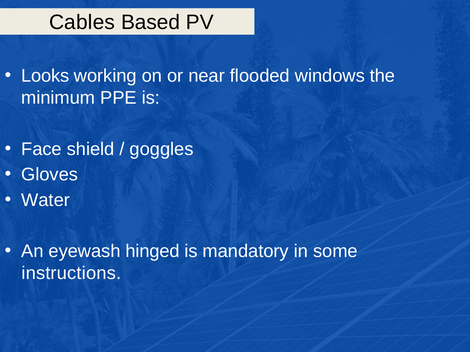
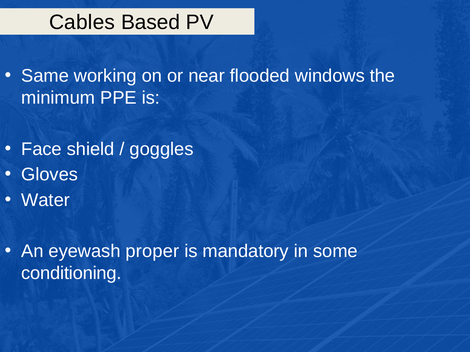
Looks: Looks -> Same
hinged: hinged -> proper
instructions: instructions -> conditioning
